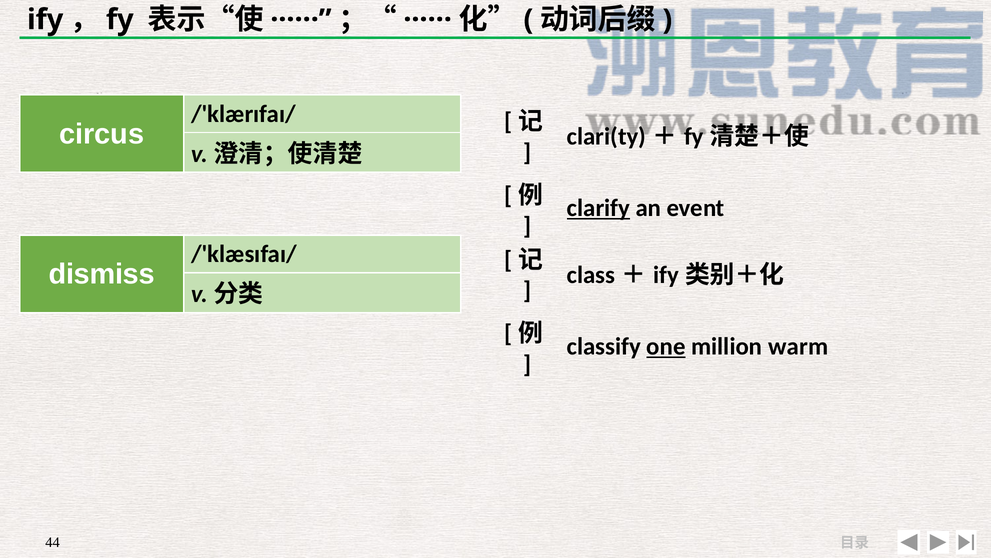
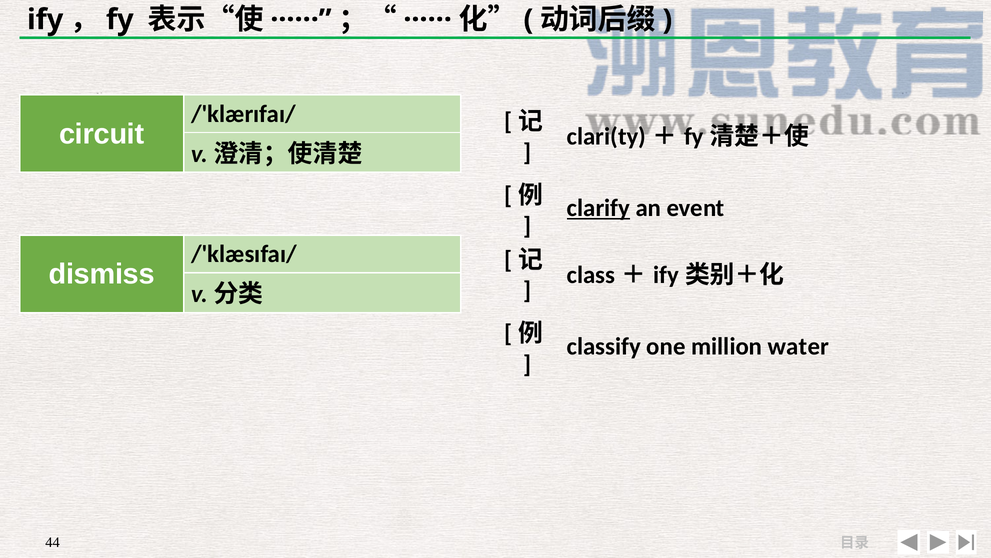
circus: circus -> circuit
one underline: present -> none
warm: warm -> water
